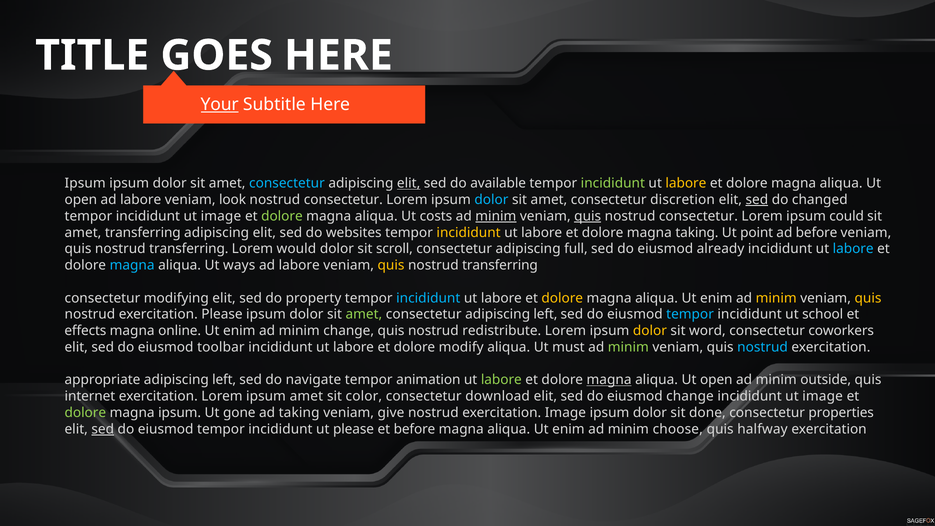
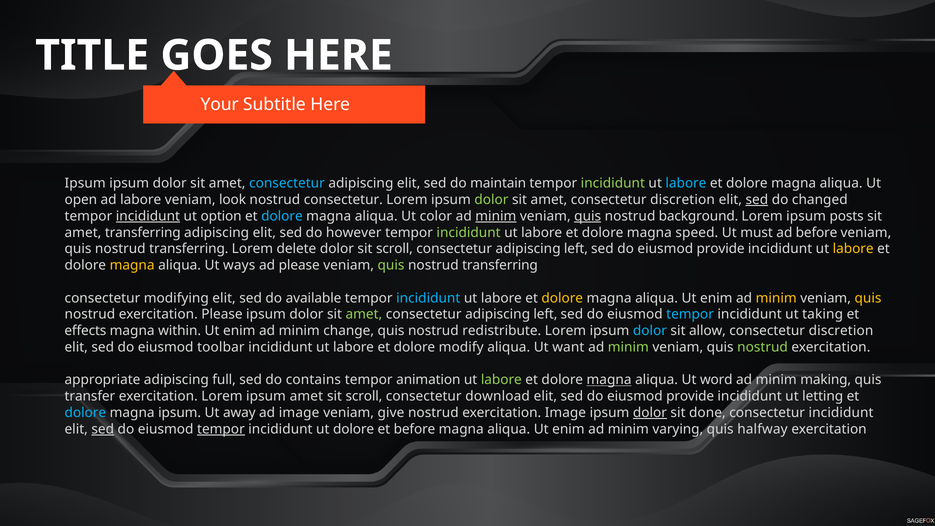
Your underline: present -> none
elit at (409, 183) underline: present -> none
available: available -> maintain
labore at (686, 183) colour: yellow -> light blue
dolor at (491, 200) colour: light blue -> light green
incididunt at (148, 216) underline: none -> present
image at (221, 216): image -> option
dolore at (282, 216) colour: light green -> light blue
costs: costs -> color
consectetur at (698, 216): consectetur -> background
could: could -> posts
websites: websites -> however
incididunt at (469, 232) colour: yellow -> light green
magna taking: taking -> speed
point: point -> must
would: would -> delete
full at (576, 249): full -> left
already at (721, 249): already -> provide
labore at (853, 249) colour: light blue -> yellow
magna at (132, 265) colour: light blue -> yellow
labore at (299, 265): labore -> please
quis at (391, 265) colour: yellow -> light green
property: property -> available
school: school -> taking
online: online -> within
dolor at (650, 331) colour: yellow -> light blue
word: word -> allow
coworkers at (841, 331): coworkers -> discretion
must: must -> want
nostrud at (763, 347) colour: light blue -> light green
left at (224, 380): left -> full
navigate: navigate -> contains
open at (716, 380): open -> word
outside: outside -> making
internet: internet -> transfer
color at (364, 396): color -> scroll
change at (690, 396): change -> provide
image at (823, 396): image -> letting
dolore at (85, 413) colour: light green -> light blue
gone: gone -> away
ad taking: taking -> image
dolor at (650, 413) underline: none -> present
consectetur properties: properties -> incididunt
tempor at (221, 429) underline: none -> present
ut please: please -> dolore
choose: choose -> varying
